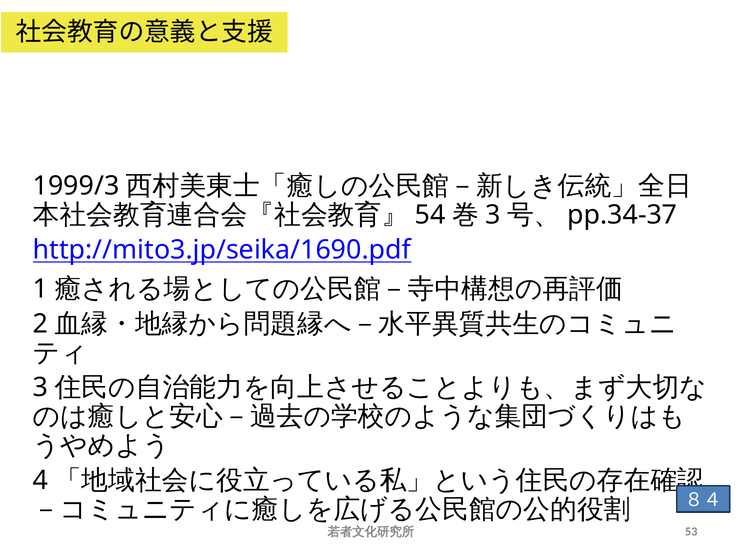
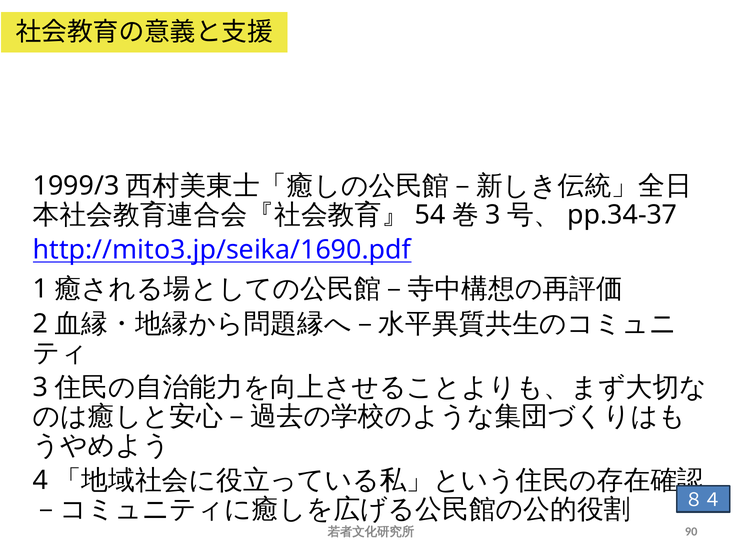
53: 53 -> 90
